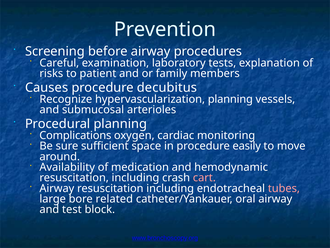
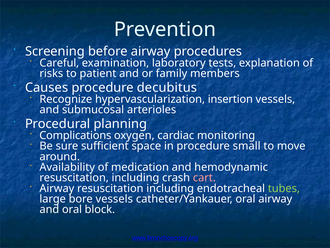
hypervascularization planning: planning -> insertion
easily: easily -> small
tubes colour: pink -> light green
bore related: related -> vessels
and test: test -> oral
